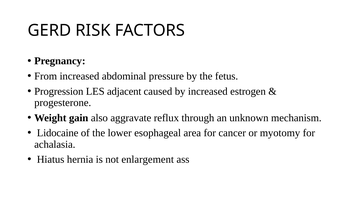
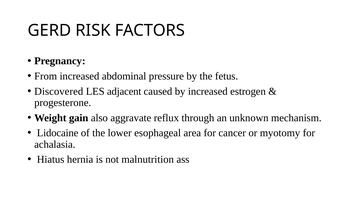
Progression: Progression -> Discovered
enlargement: enlargement -> malnutrition
